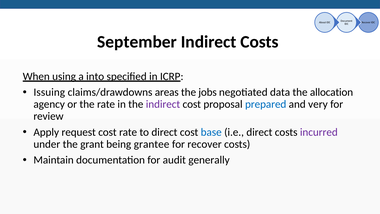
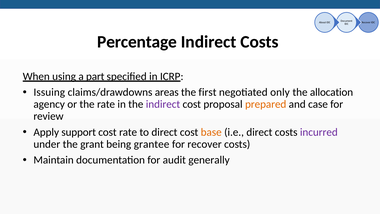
September: September -> Percentage
into: into -> part
jobs: jobs -> first
data: data -> only
prepared colour: blue -> orange
very: very -> case
request: request -> support
base colour: blue -> orange
